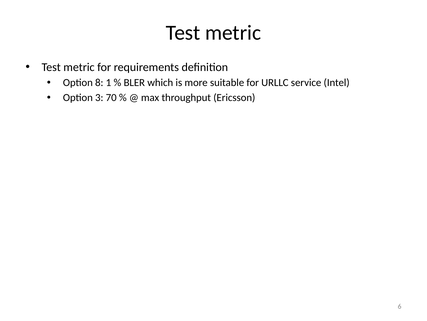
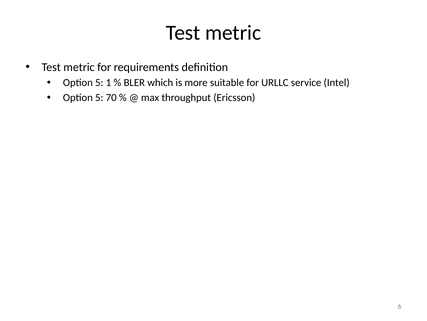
8 at (99, 83): 8 -> 5
3 at (99, 98): 3 -> 5
